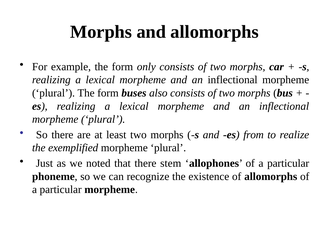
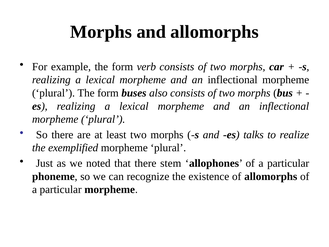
only: only -> verb
from: from -> talks
